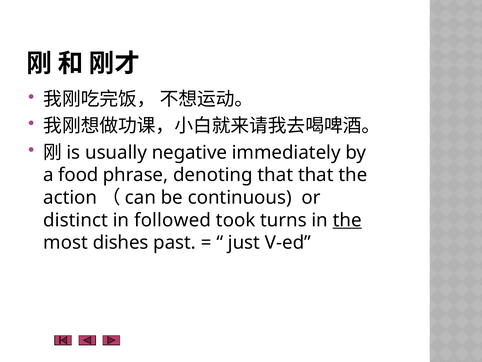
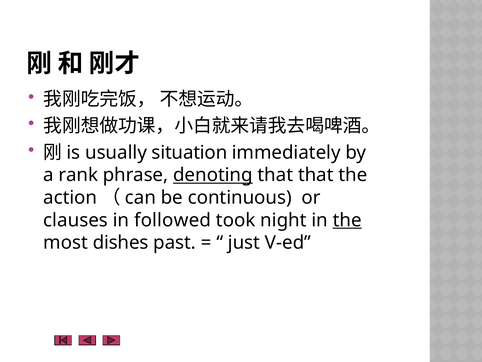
negative: negative -> situation
food: food -> rank
denoting underline: none -> present
distinct: distinct -> clauses
turns: turns -> night
